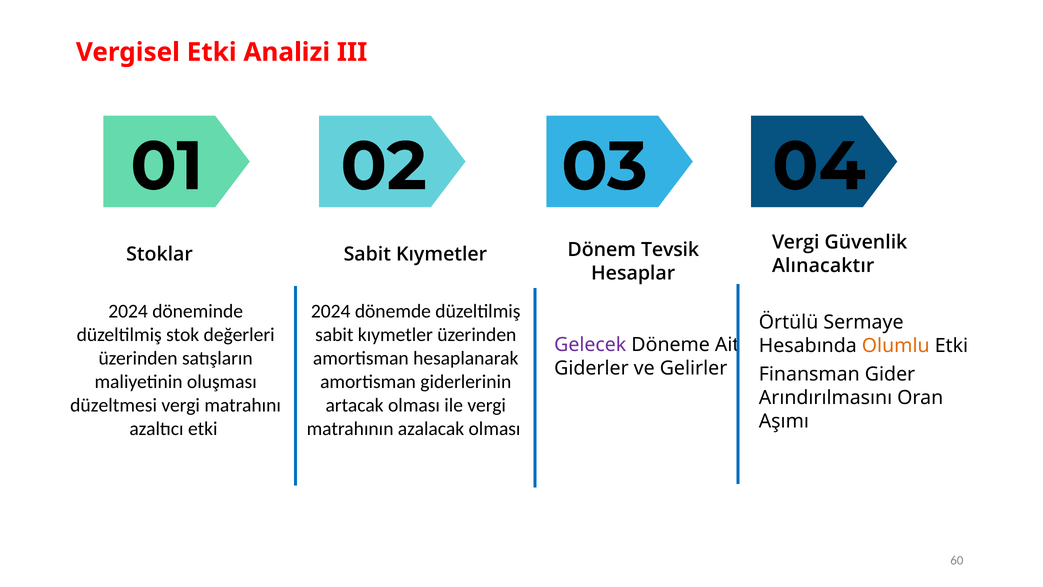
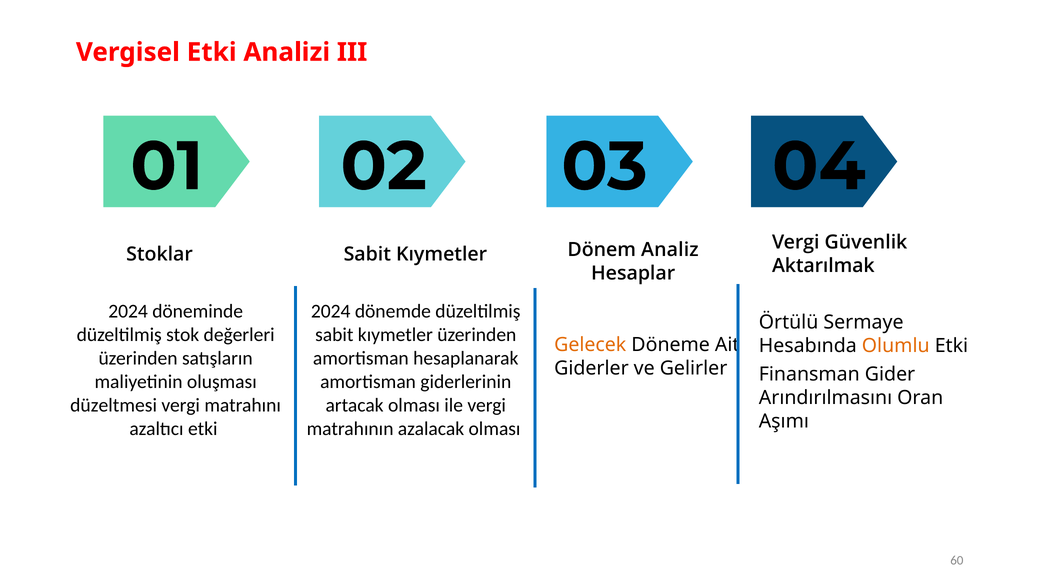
Tevsik: Tevsik -> Analiz
Alınacaktır: Alınacaktır -> Aktarılmak
Gelecek colour: purple -> orange
